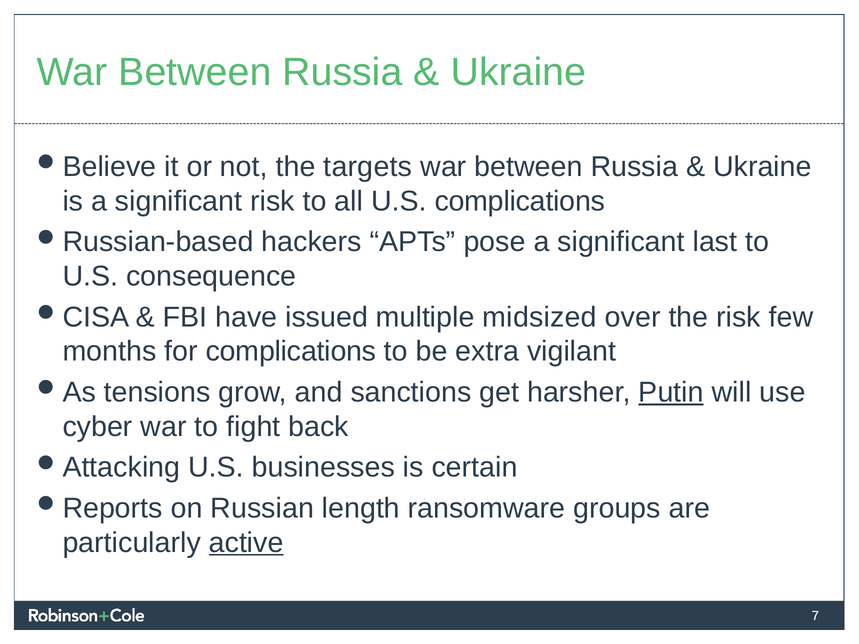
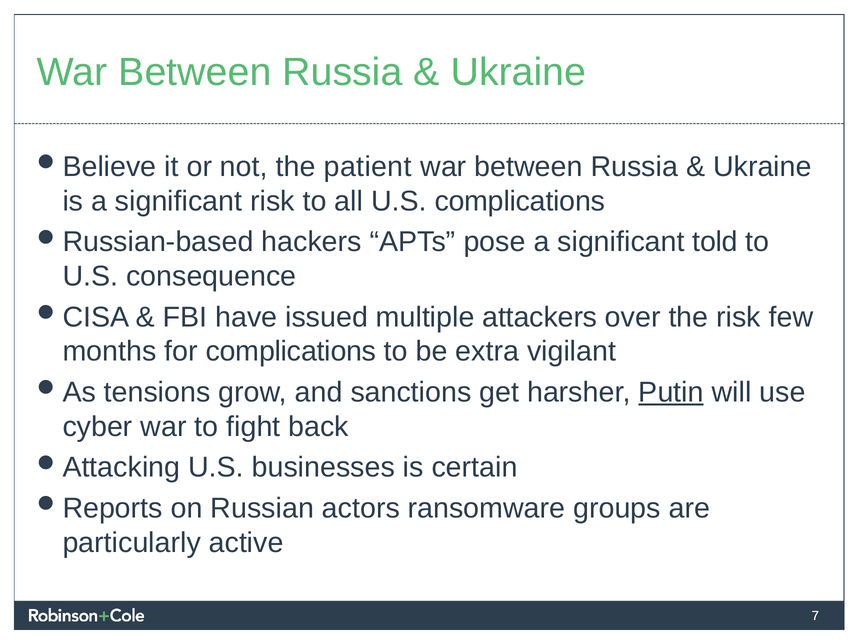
targets: targets -> patient
last: last -> told
midsized: midsized -> attackers
length: length -> actors
active underline: present -> none
